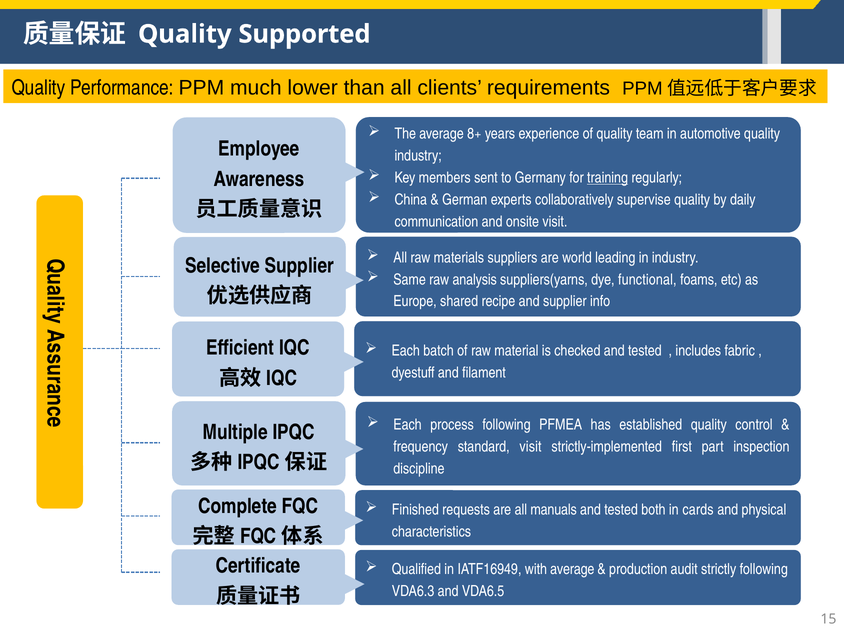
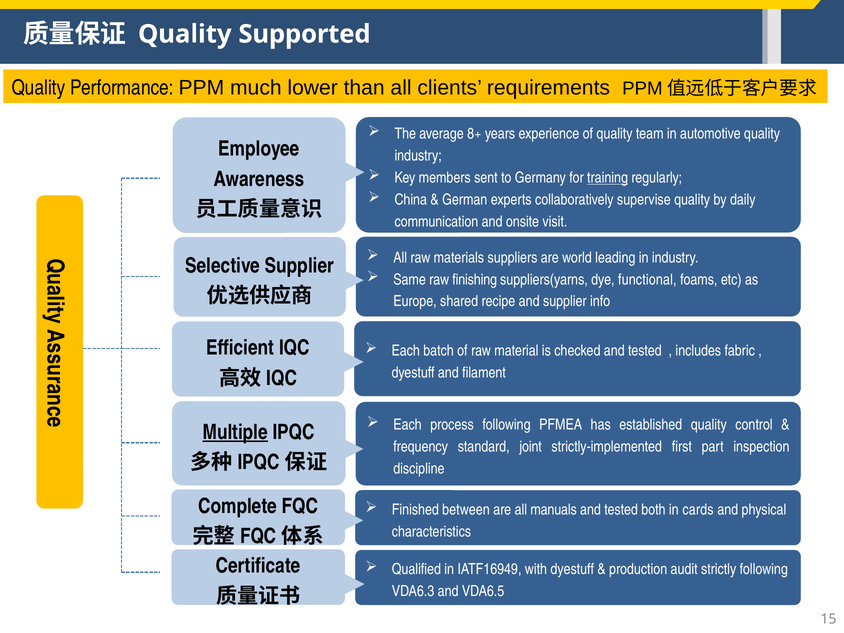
analysis: analysis -> finishing
Multiple underline: none -> present
standard visit: visit -> joint
requests: requests -> between
with average: average -> dyestuff
